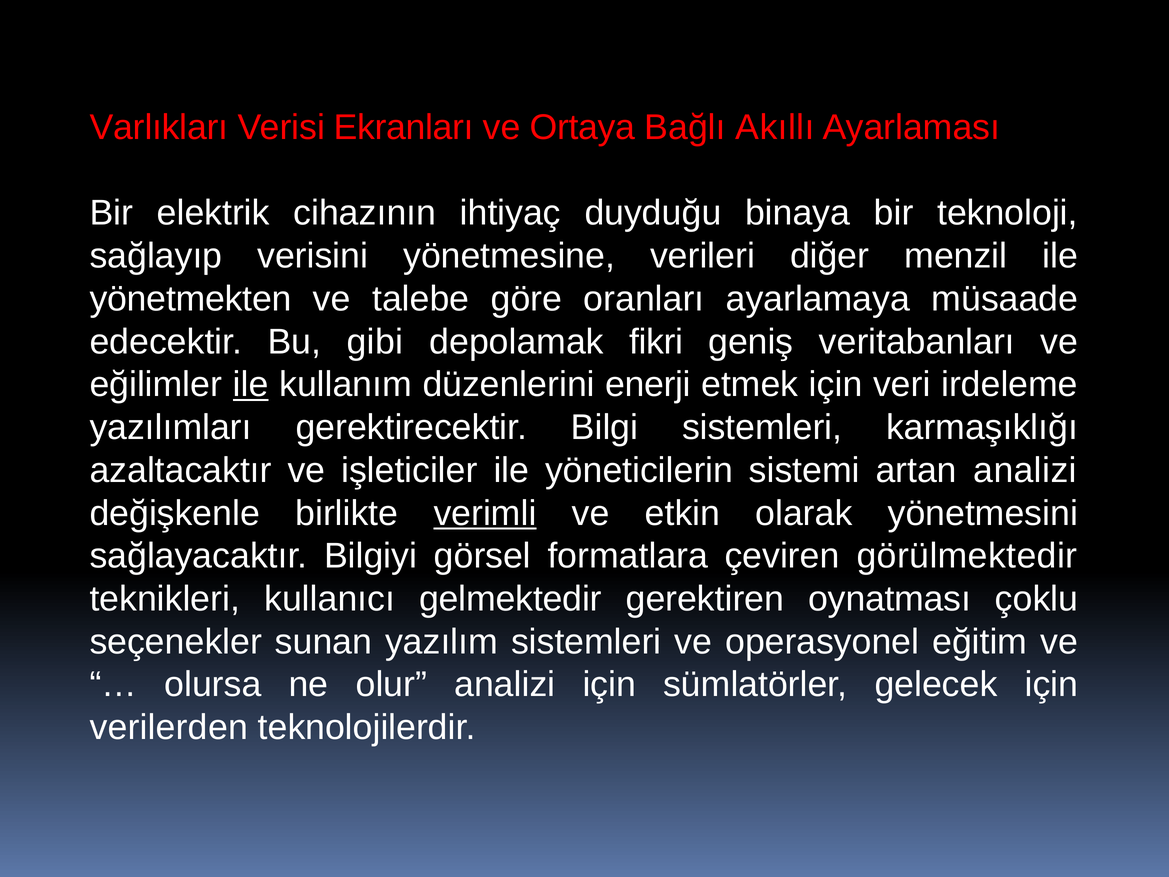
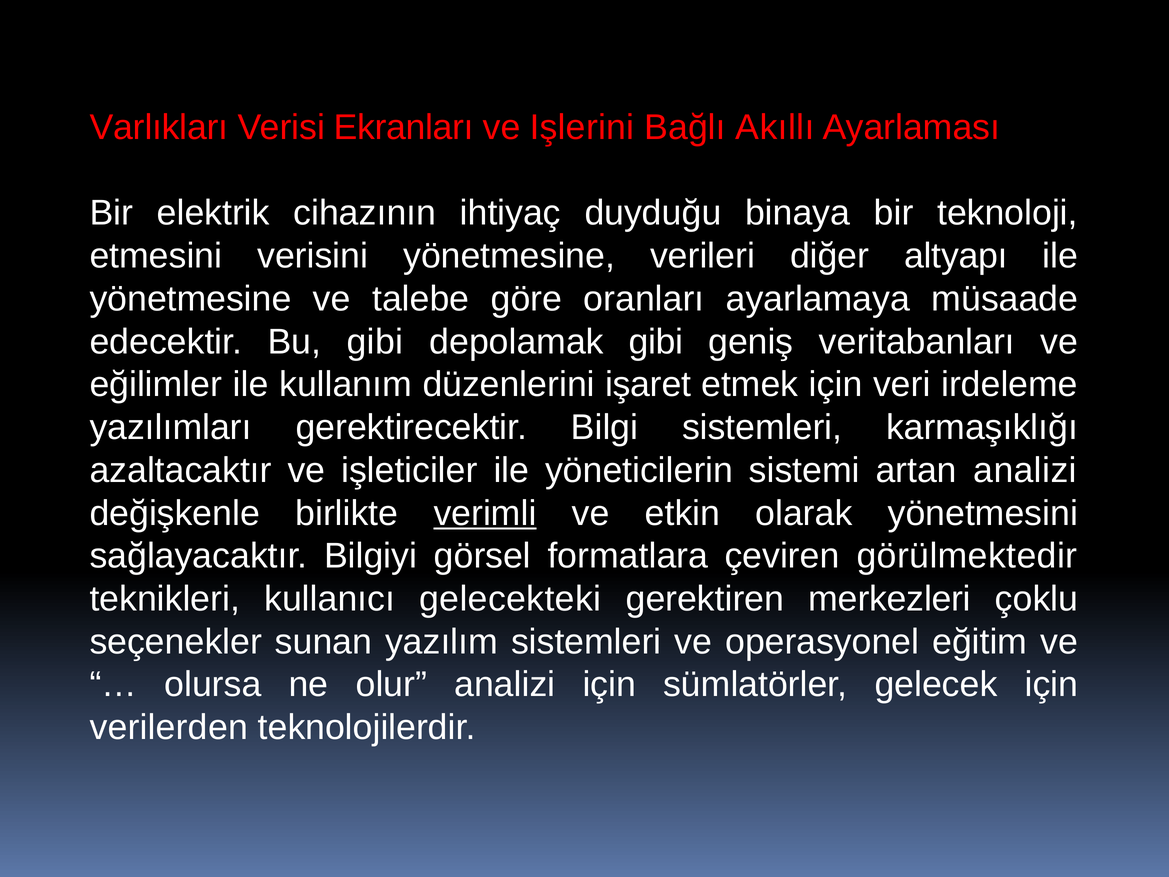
Ortaya: Ortaya -> Işlerini
sağlayıp: sağlayıp -> etmesini
menzil: menzil -> altyapı
yönetmekten at (191, 299): yönetmekten -> yönetmesine
depolamak fikri: fikri -> gibi
ile at (251, 385) underline: present -> none
enerji: enerji -> işaret
gelmektedir: gelmektedir -> gelecekteki
oynatması: oynatması -> merkezleri
